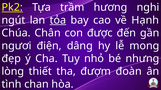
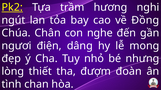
tỏa underline: present -> none
Hạnh: Hạnh -> Đồng
được: được -> nghe
